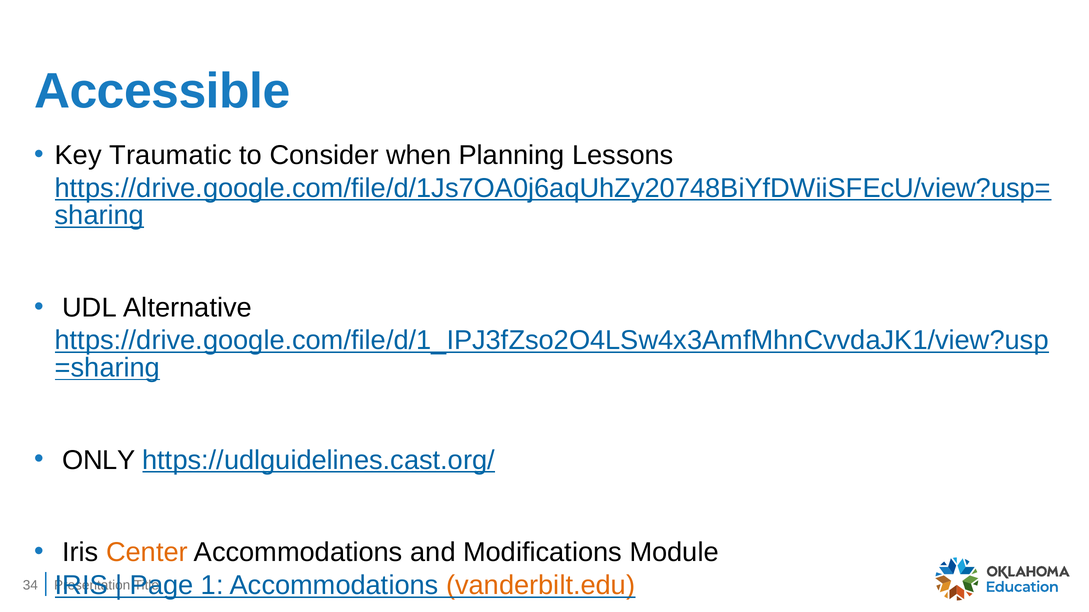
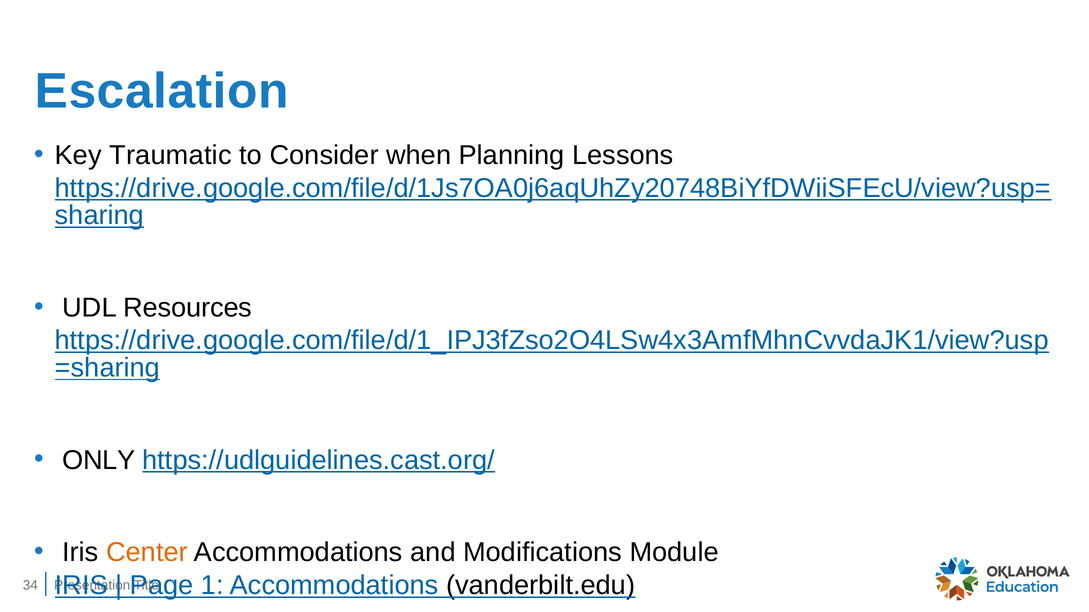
Accessible: Accessible -> Escalation
Alternative: Alternative -> Resources
vanderbilt.edu colour: orange -> black
